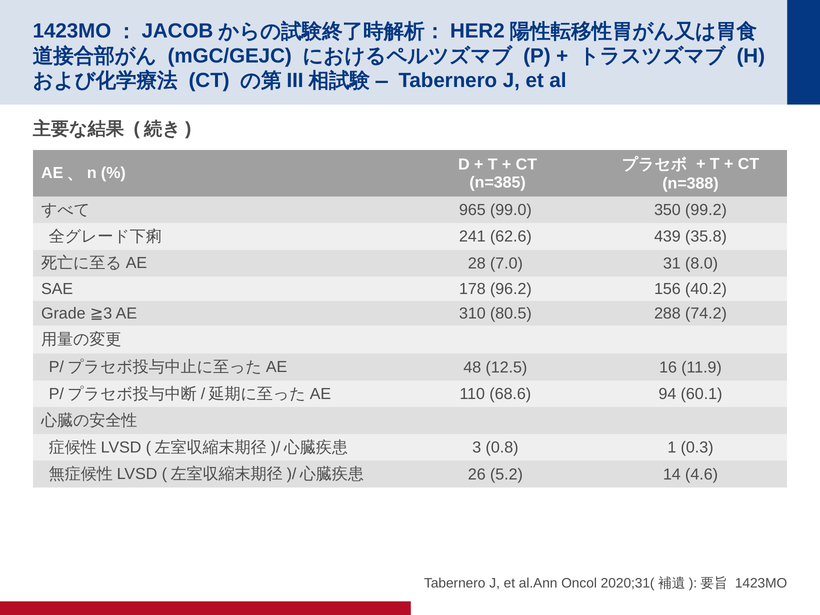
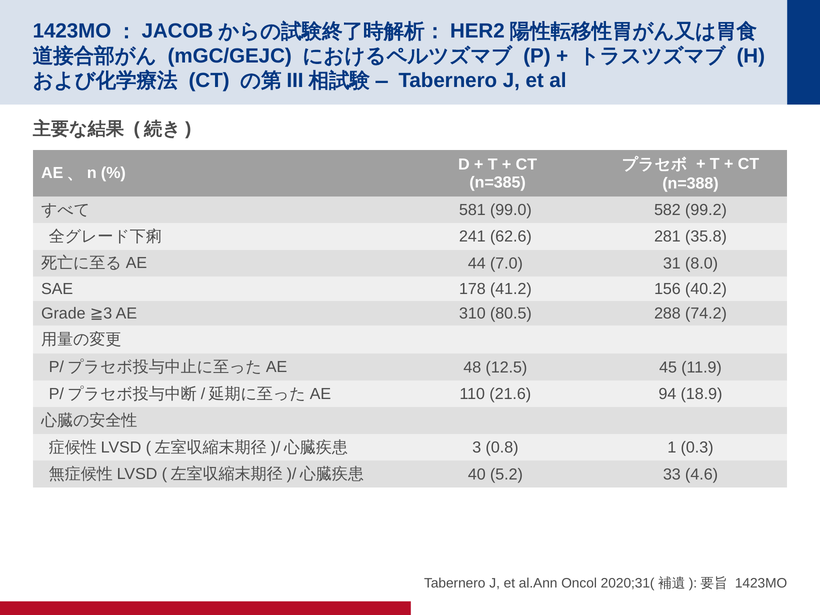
965: 965 -> 581
350: 350 -> 582
439: 439 -> 281
28: 28 -> 44
96.2: 96.2 -> 41.2
16: 16 -> 45
68.6: 68.6 -> 21.6
60.1: 60.1 -> 18.9
26: 26 -> 40
14: 14 -> 33
